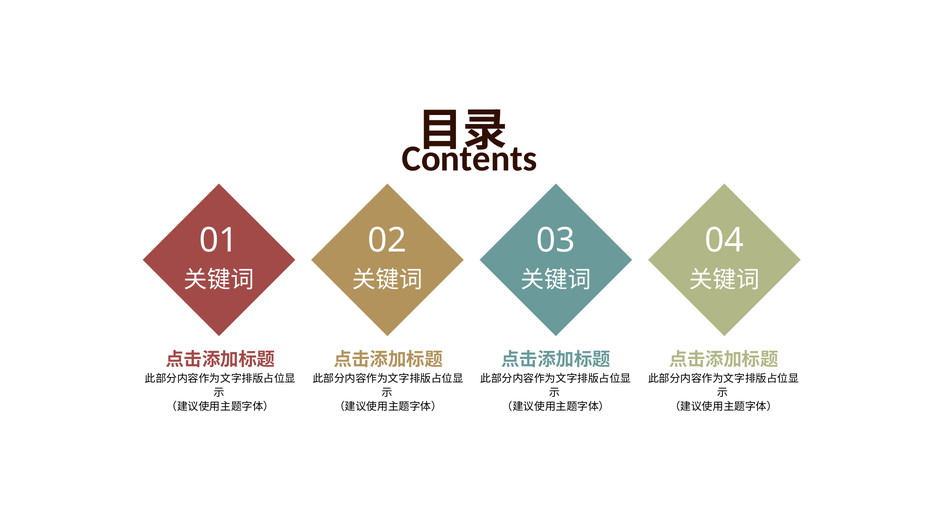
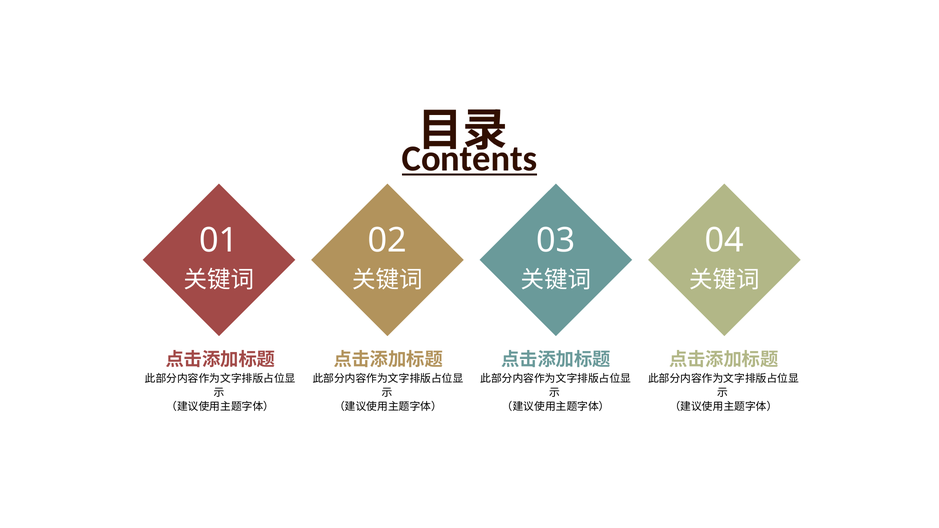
Contents underline: none -> present
